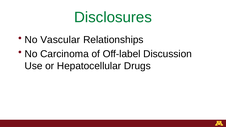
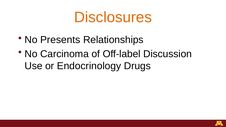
Disclosures colour: green -> orange
Vascular: Vascular -> Presents
Hepatocellular: Hepatocellular -> Endocrinology
